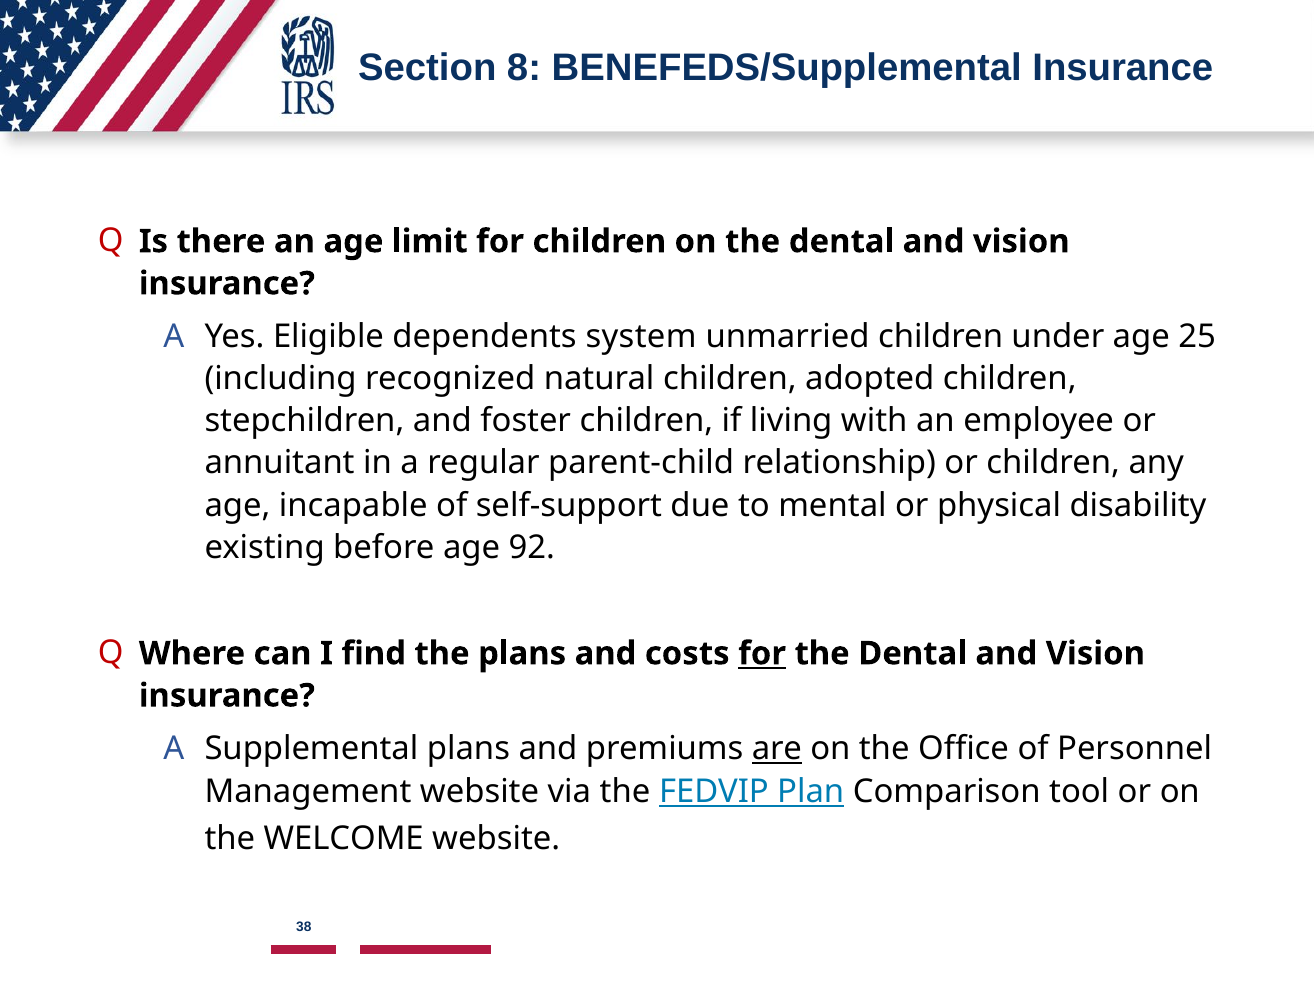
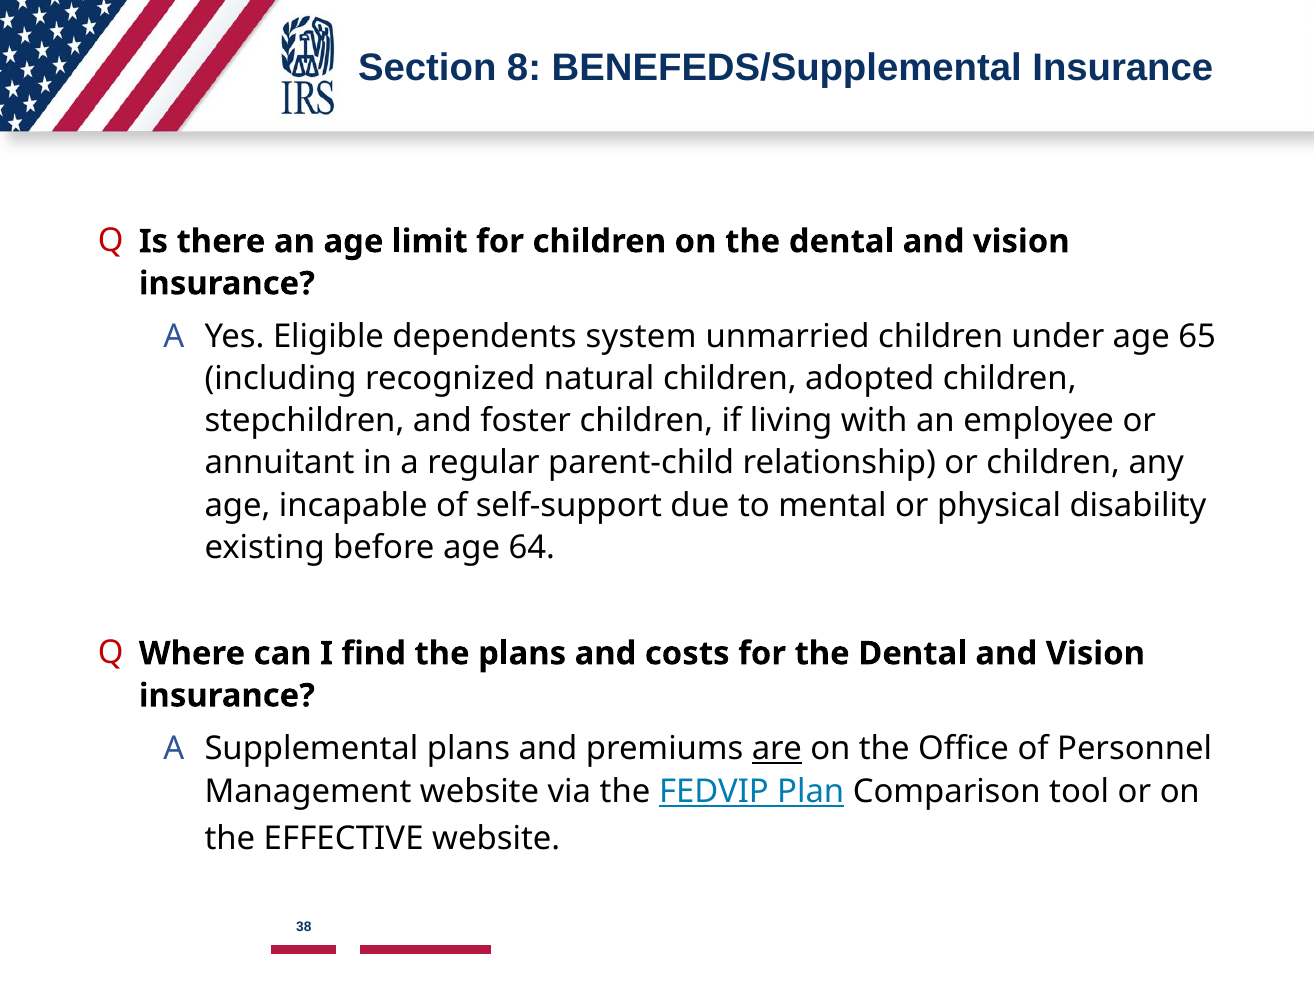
25: 25 -> 65
92: 92 -> 64
for at (762, 654) underline: present -> none
WELCOME: WELCOME -> EFFECTIVE
